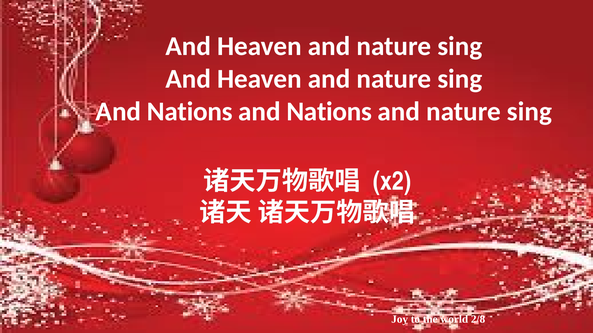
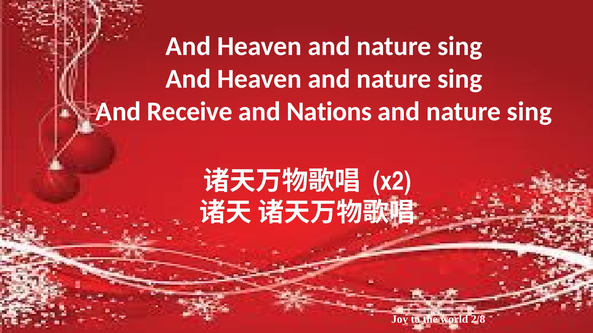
Nations at (190, 112): Nations -> Receive
